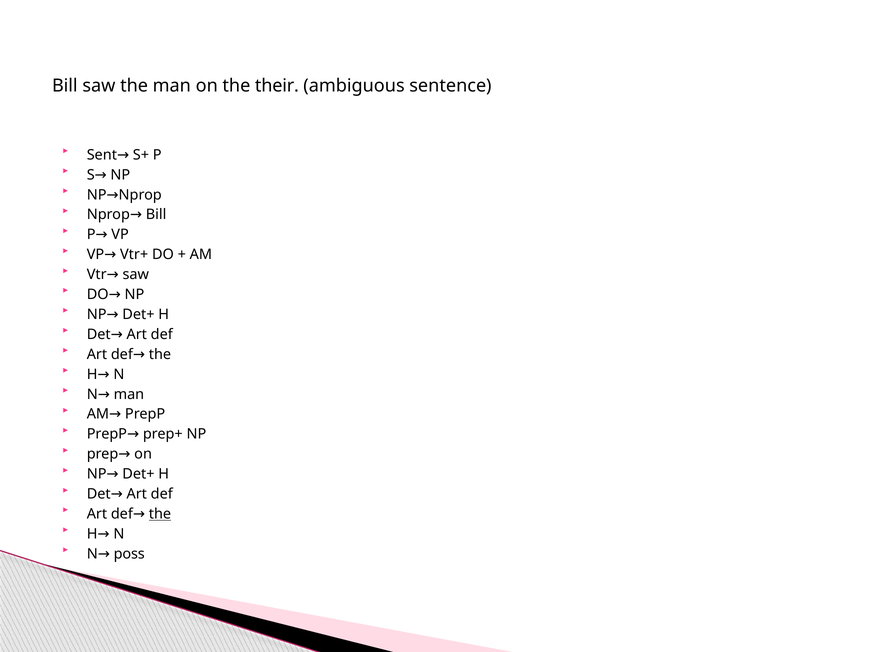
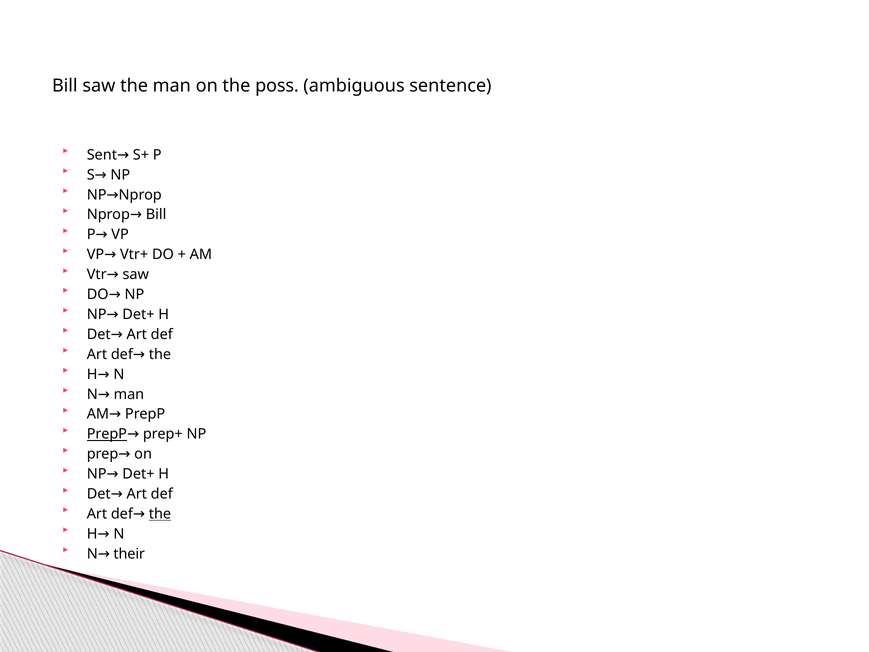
their: their -> poss
PrepP at (107, 434) underline: none -> present
poss: poss -> their
